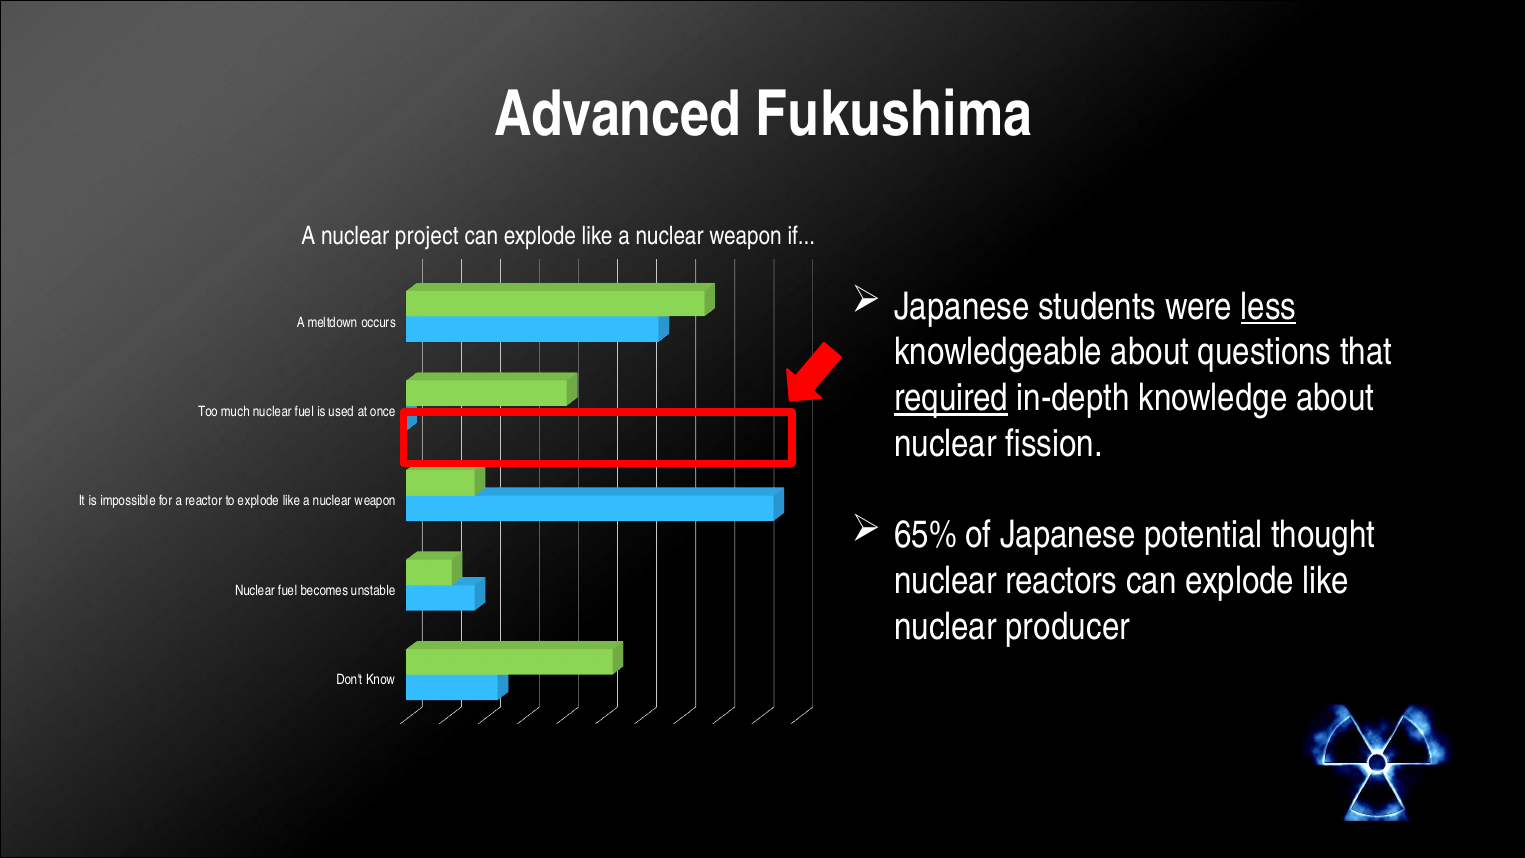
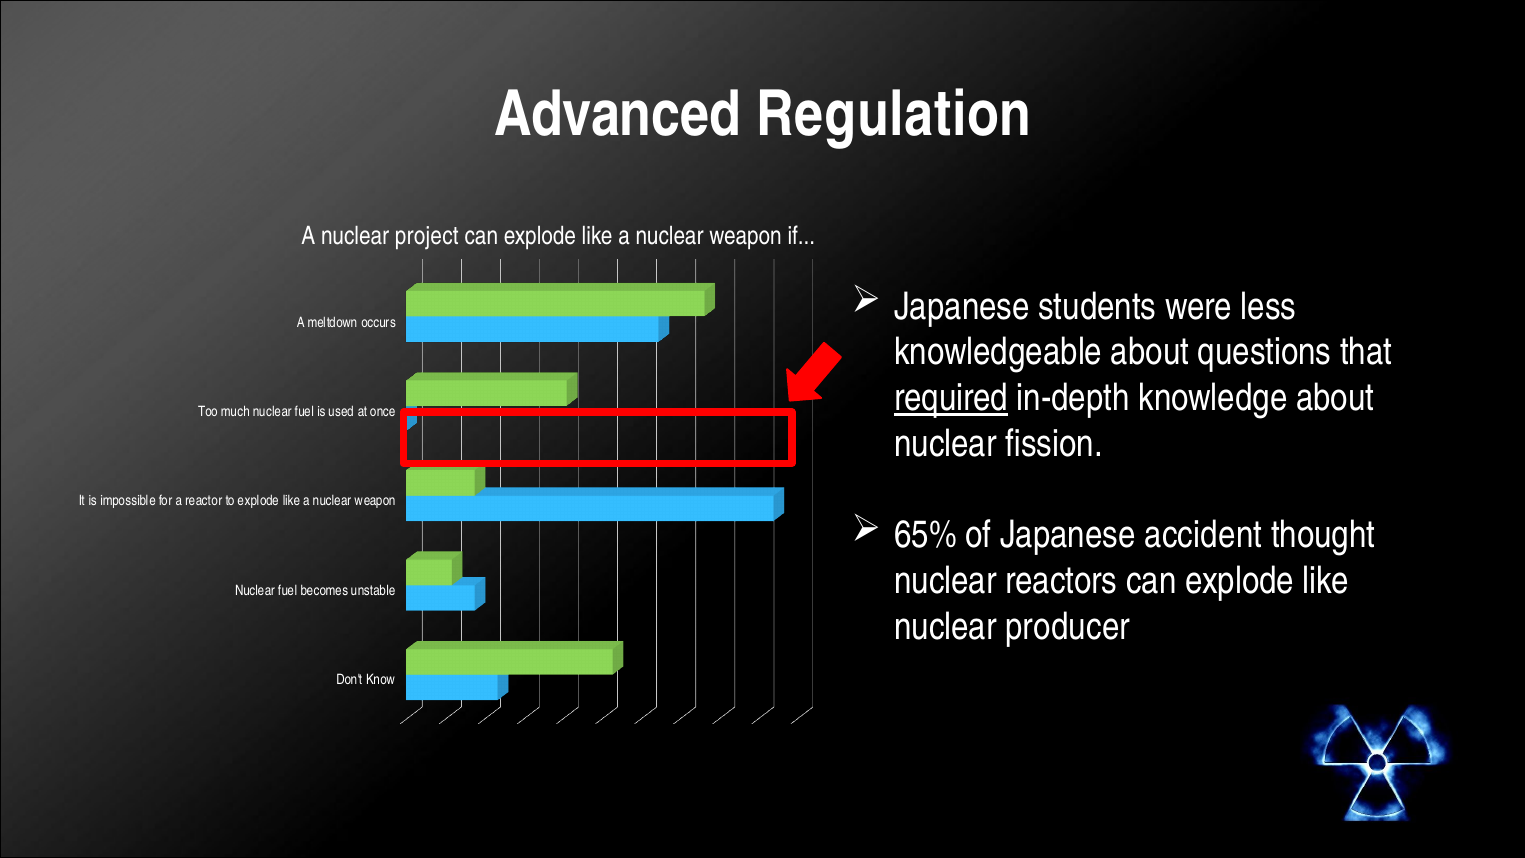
Fukushima: Fukushima -> Regulation
less underline: present -> none
potential: potential -> accident
